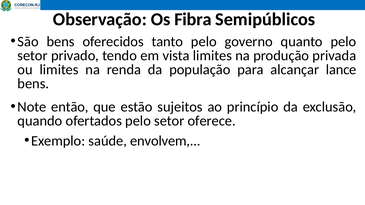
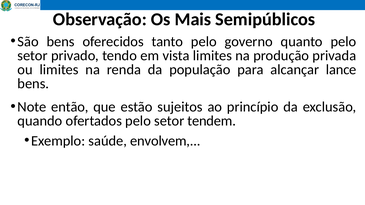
Fibra: Fibra -> Mais
oferece: oferece -> tendem
